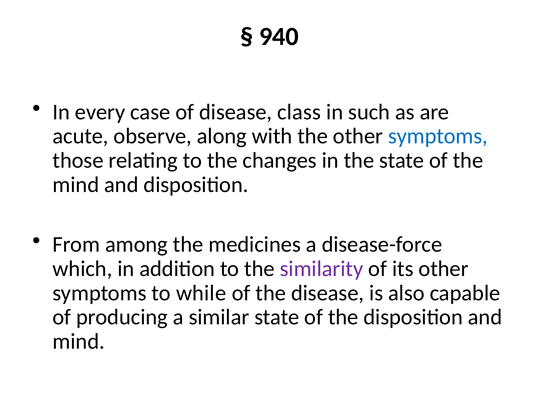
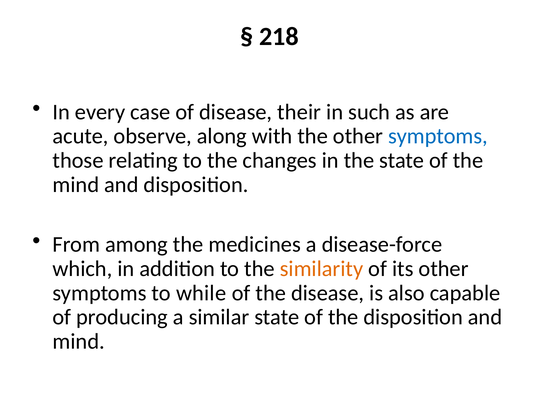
940: 940 -> 218
class: class -> their
similarity colour: purple -> orange
